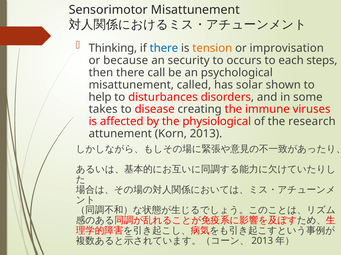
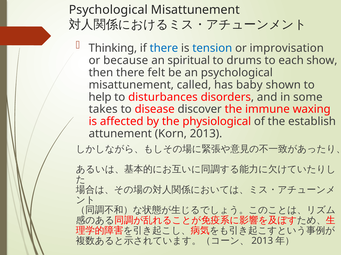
Sensorimotor at (108, 10): Sensorimotor -> Psychological
tension colour: orange -> blue
security: security -> spiritual
occurs: occurs -> drums
steps: steps -> show
call: call -> felt
solar: solar -> baby
creating: creating -> discover
viruses: viruses -> waxing
research: research -> establish
